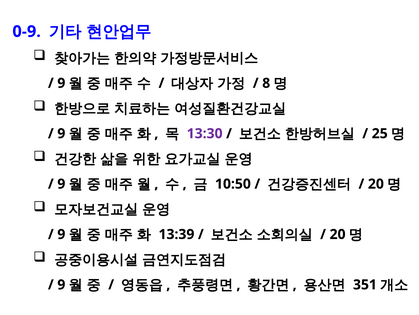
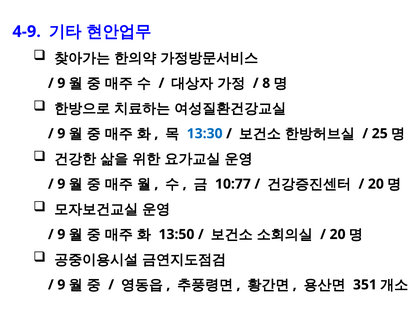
0-9: 0-9 -> 4-9
13:30 colour: purple -> blue
10:50: 10:50 -> 10:77
13:39: 13:39 -> 13:50
